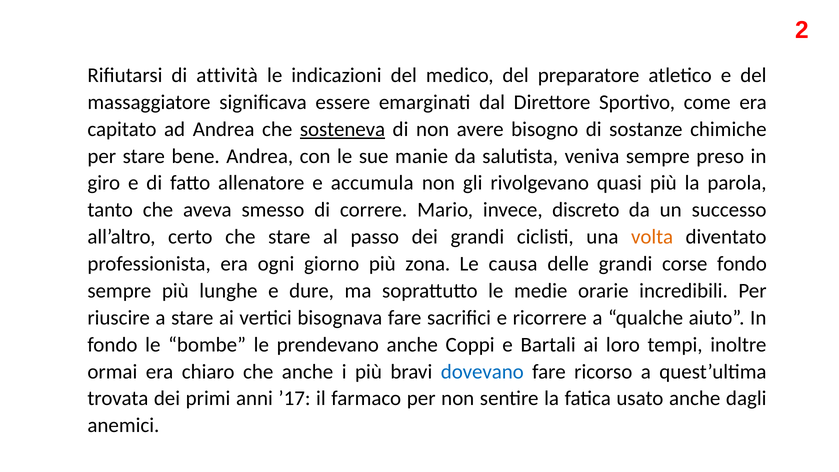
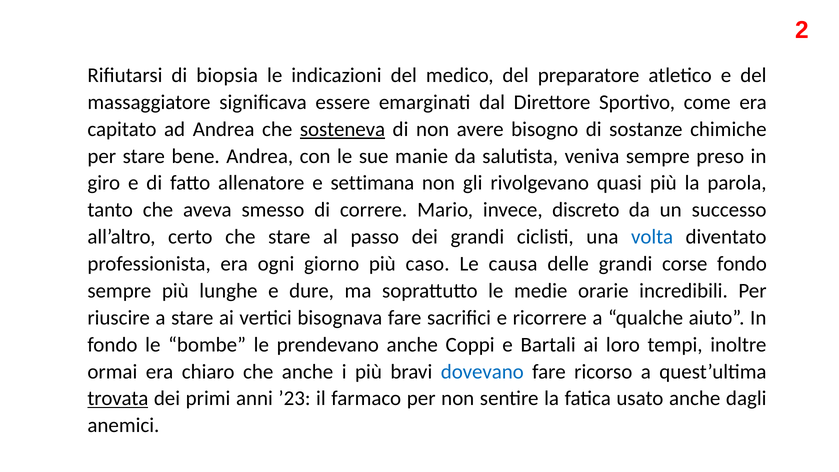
attività: attività -> biopsia
accumula: accumula -> settimana
volta colour: orange -> blue
zona: zona -> caso
trovata underline: none -> present
’17: ’17 -> ’23
